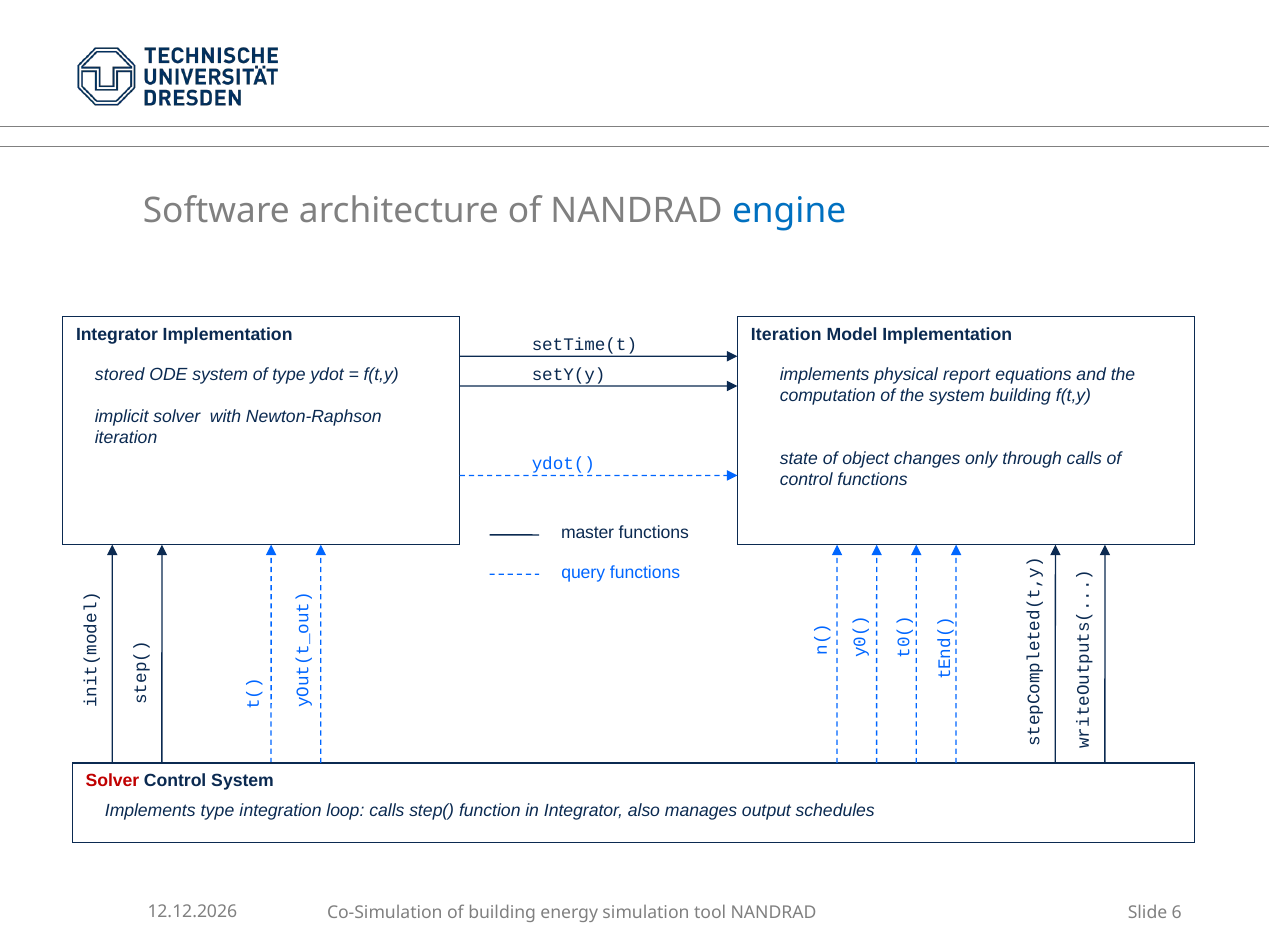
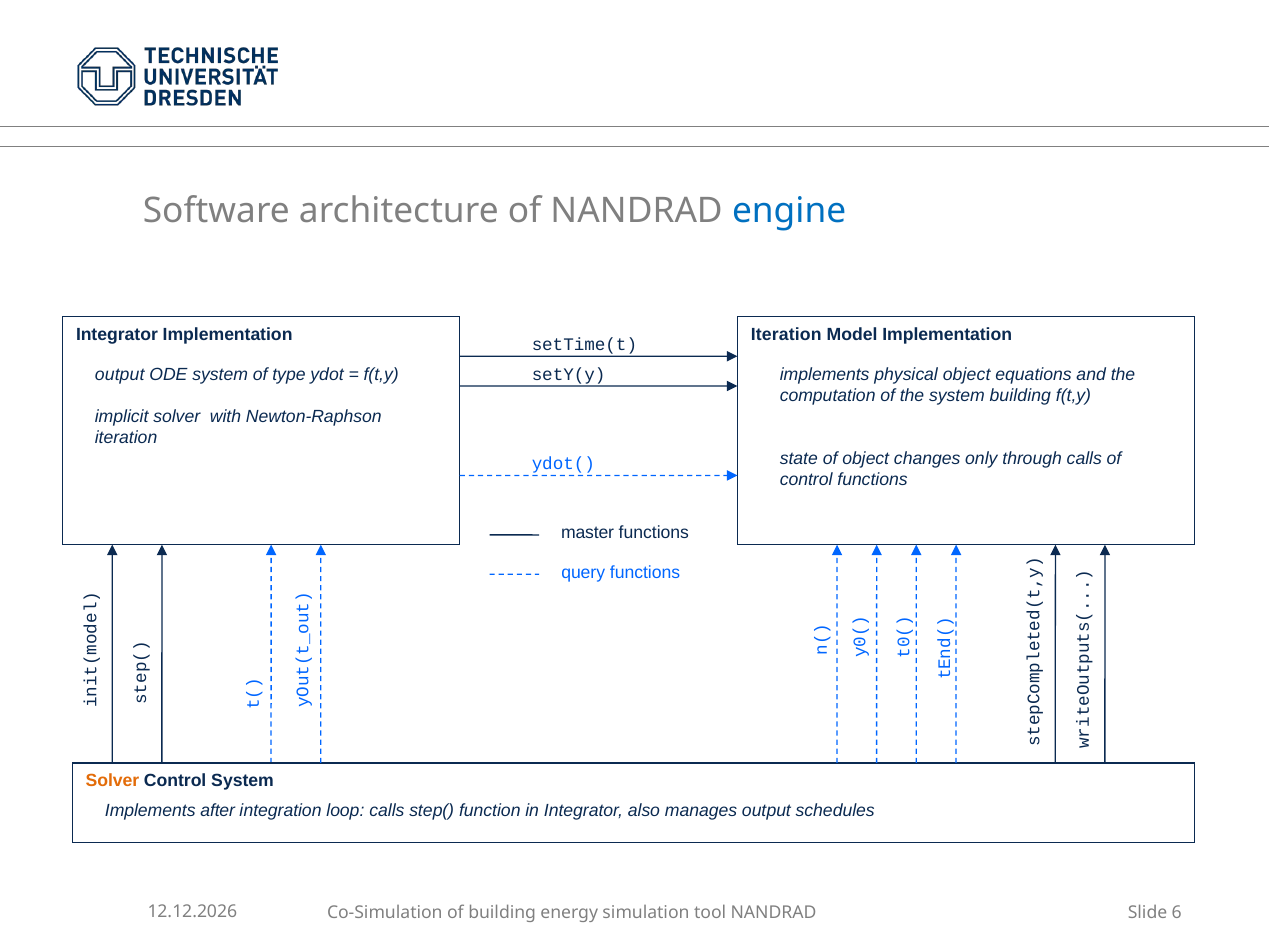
stored at (120, 375): stored -> output
physical report: report -> object
Solver at (112, 782) colour: red -> orange
Implements type: type -> after
